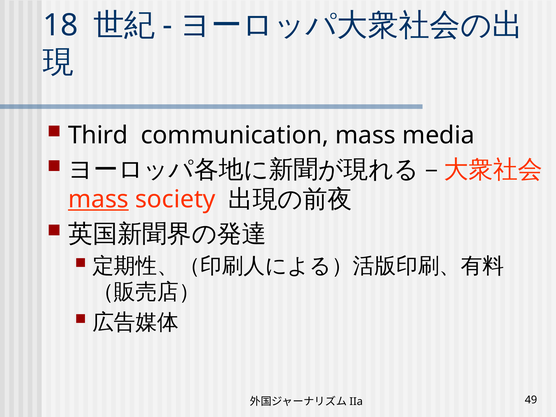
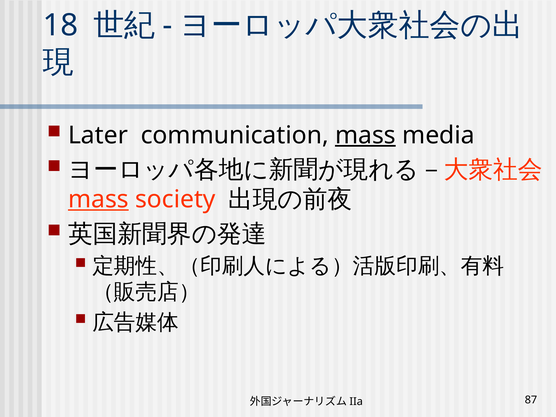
Third: Third -> Later
mass at (365, 135) underline: none -> present
49: 49 -> 87
